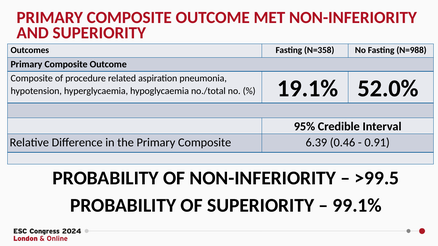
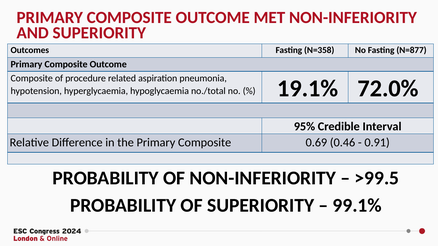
N=988: N=988 -> N=877
52.0%: 52.0% -> 72.0%
6.39: 6.39 -> 0.69
